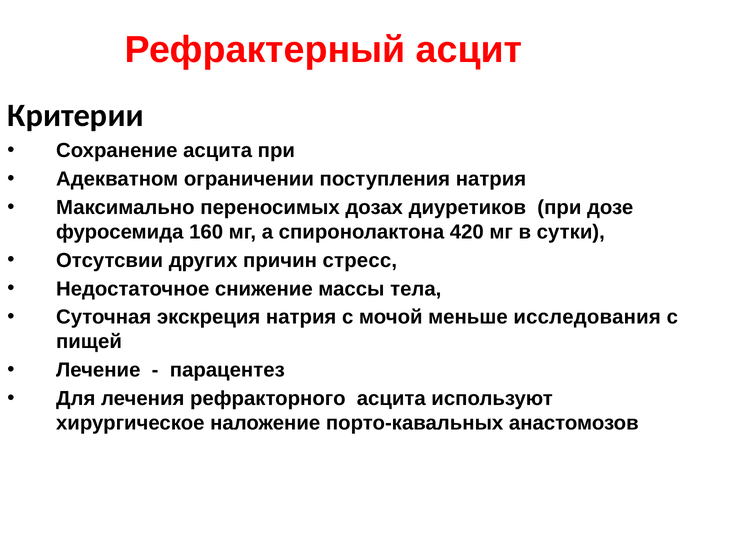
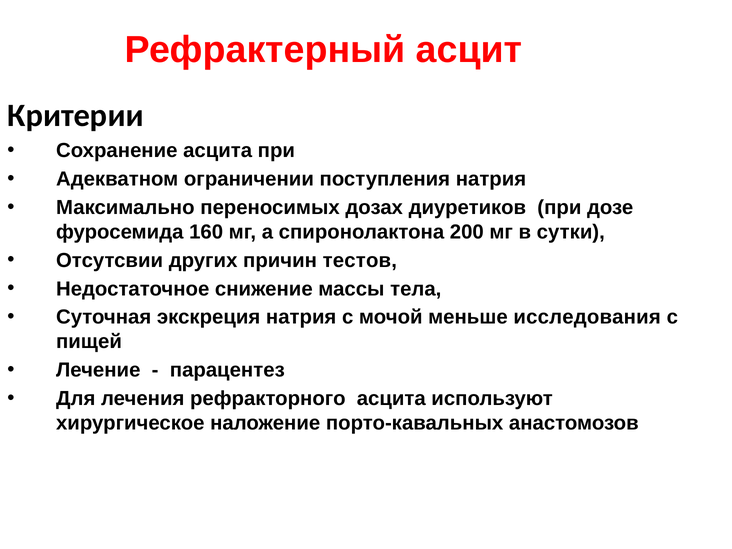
420: 420 -> 200
стресс: стресс -> тестов
